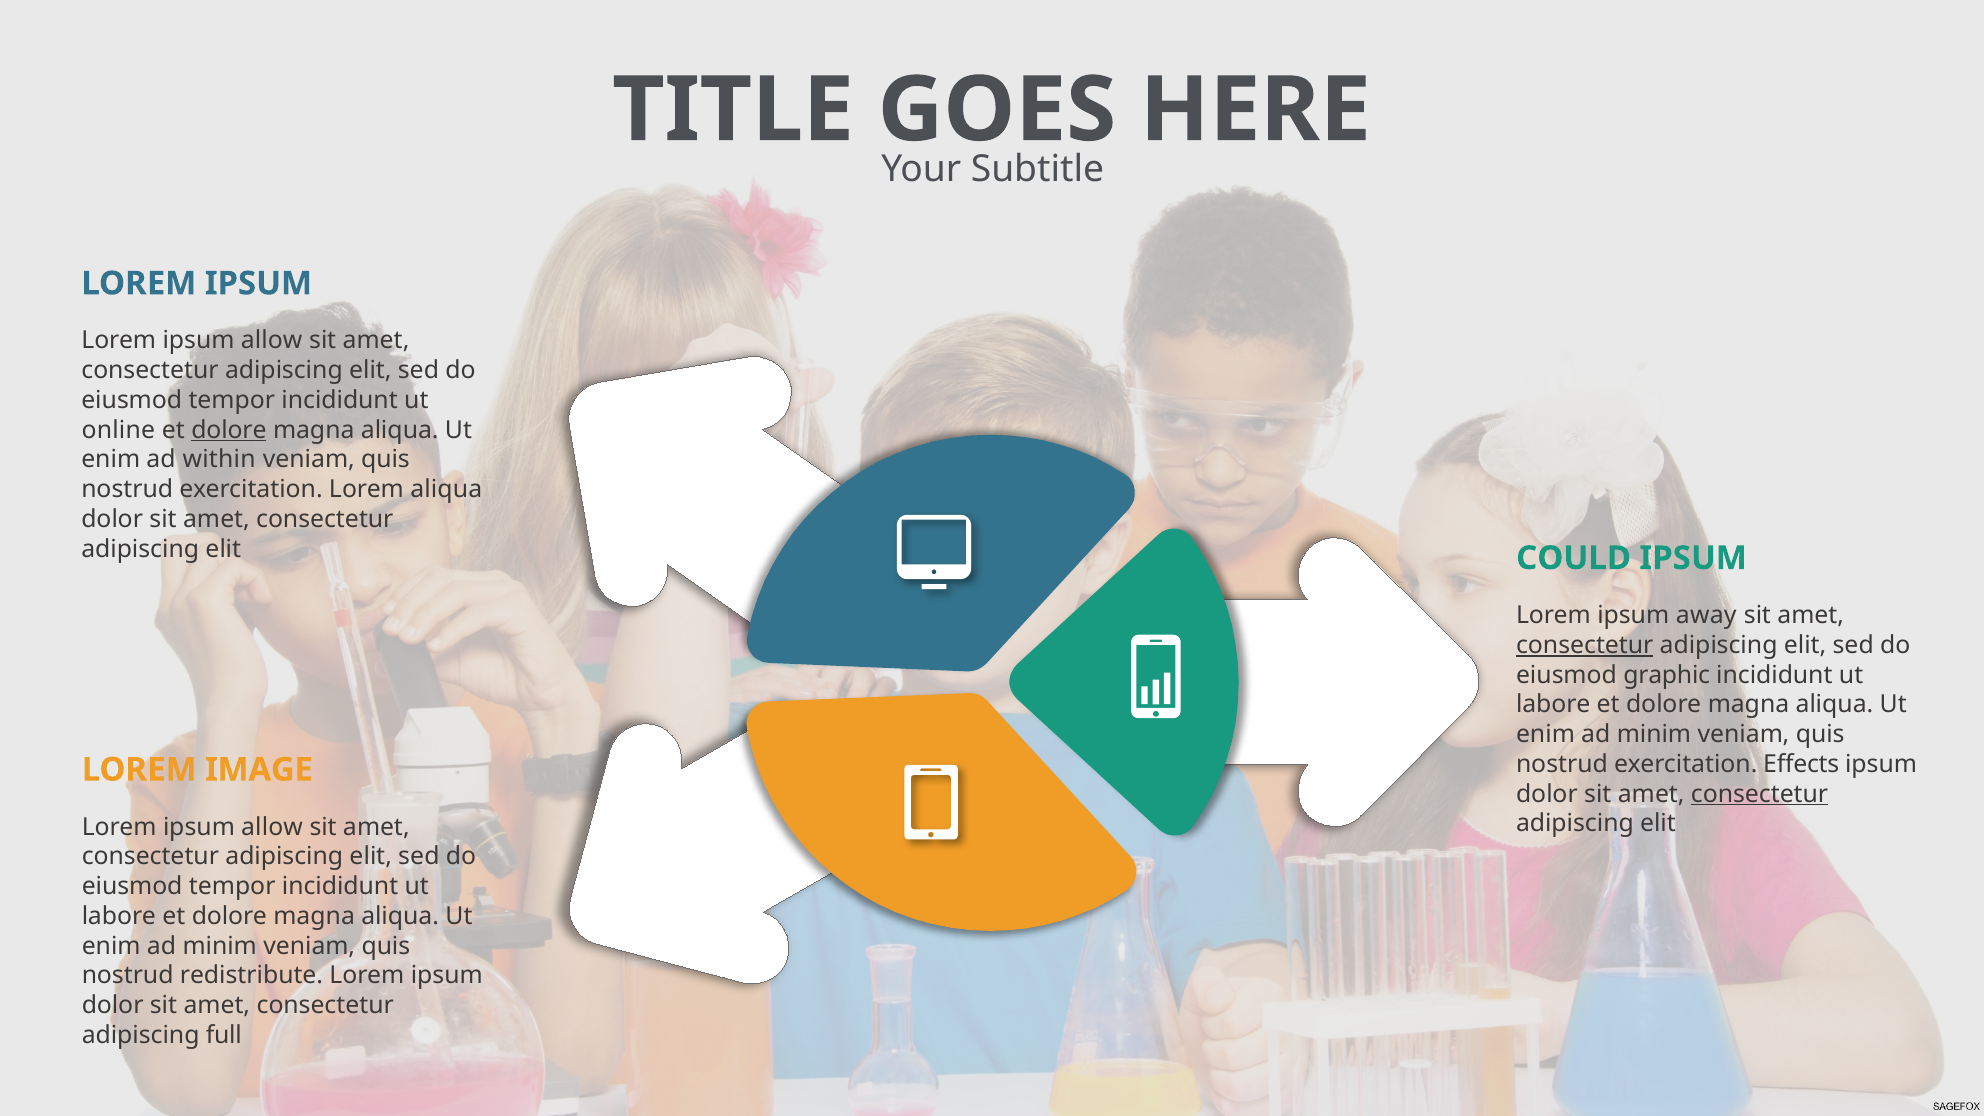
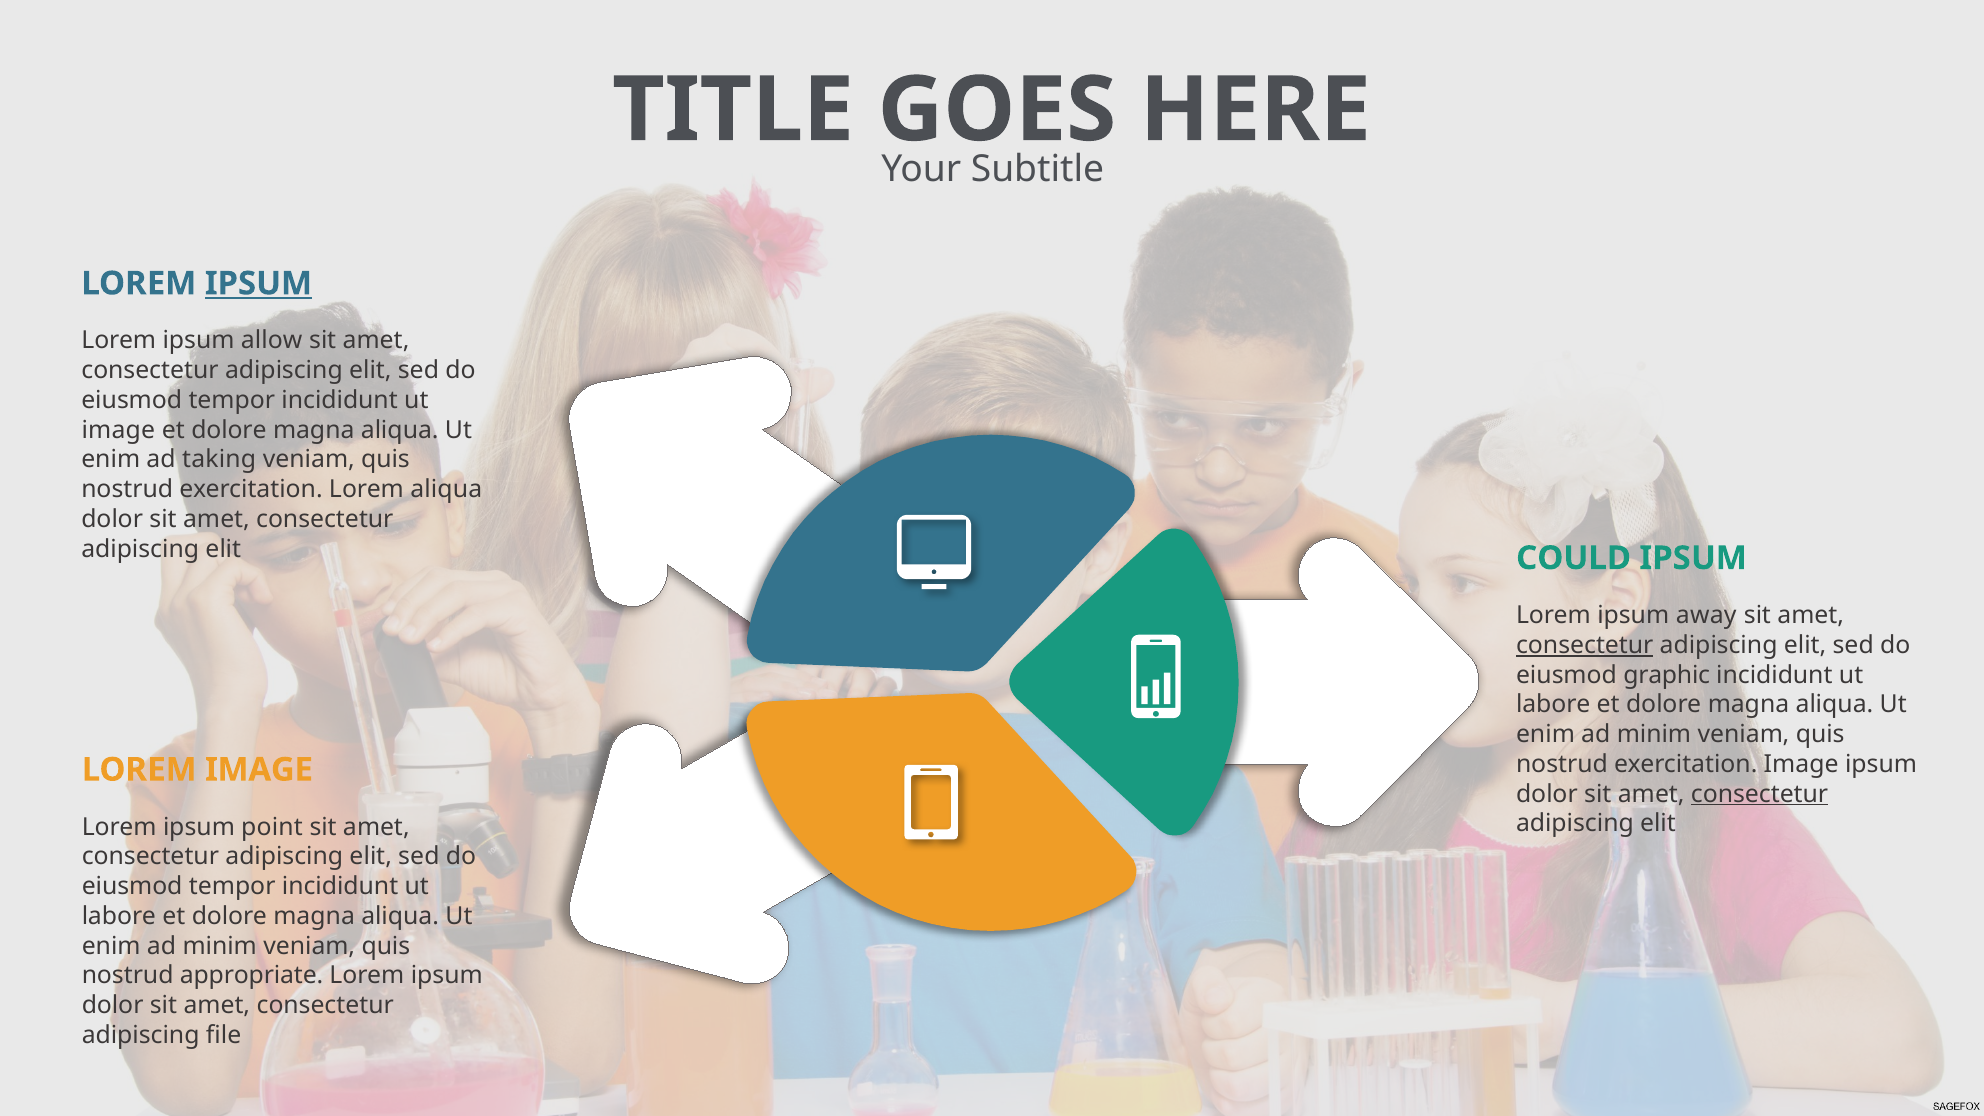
IPSUM at (258, 283) underline: none -> present
online at (118, 430): online -> image
dolore at (229, 430) underline: present -> none
within: within -> taking
exercitation Effects: Effects -> Image
allow at (272, 827): allow -> point
redistribute: redistribute -> appropriate
full: full -> file
